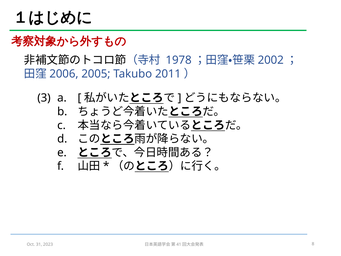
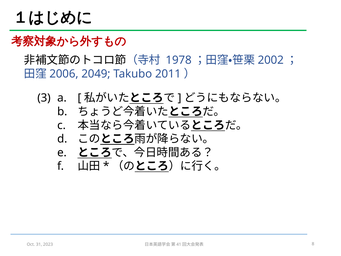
2005: 2005 -> 2049
